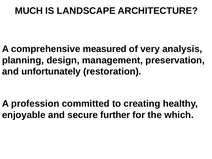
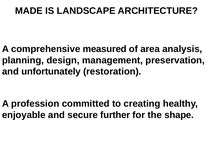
MUCH: MUCH -> MADE
very: very -> area
which: which -> shape
